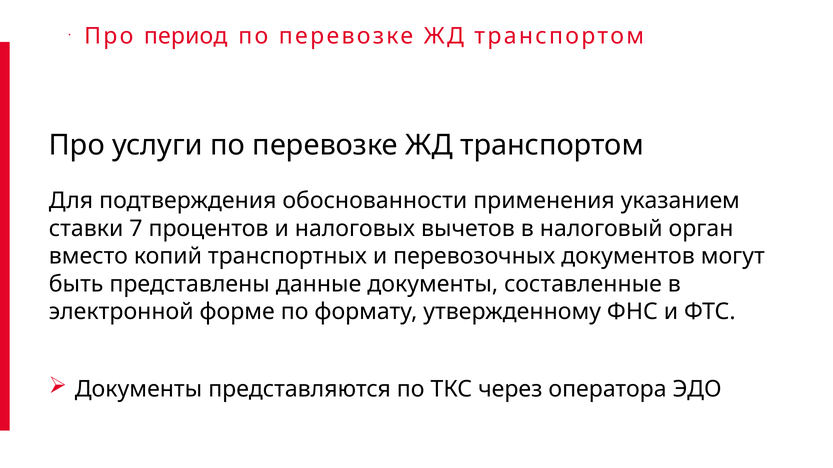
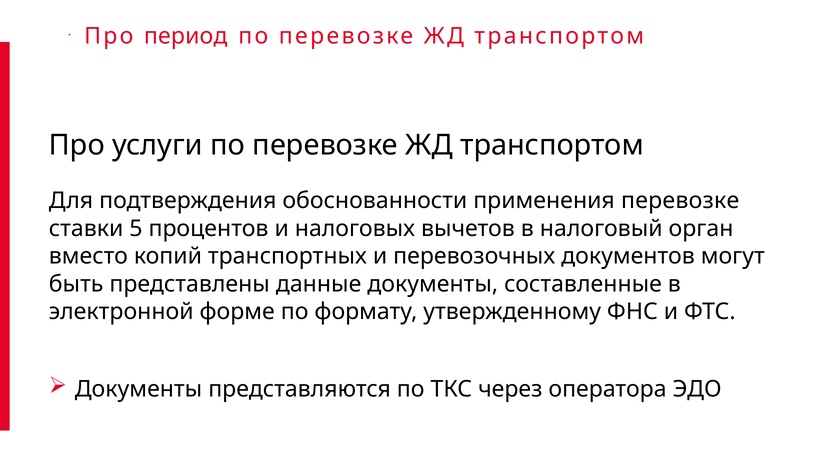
применения указанием: указанием -> перевозке
7: 7 -> 5
